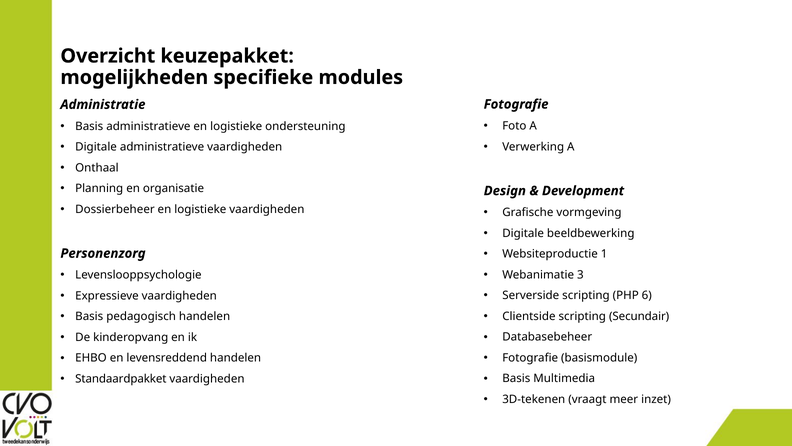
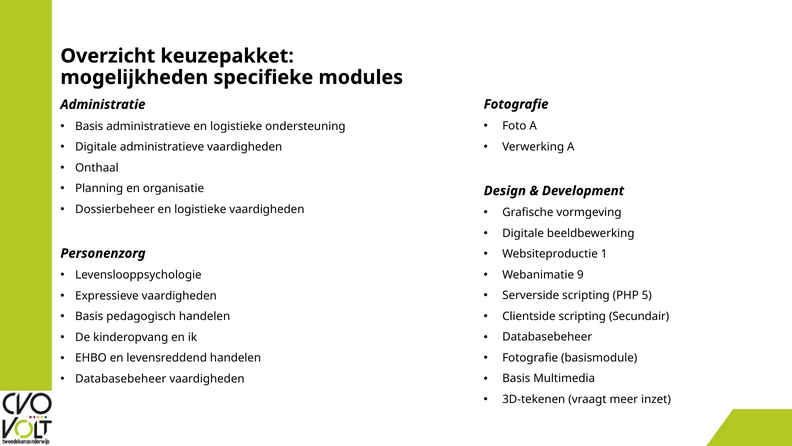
3: 3 -> 9
6: 6 -> 5
Standaardpakket at (121, 378): Standaardpakket -> Databasebeheer
